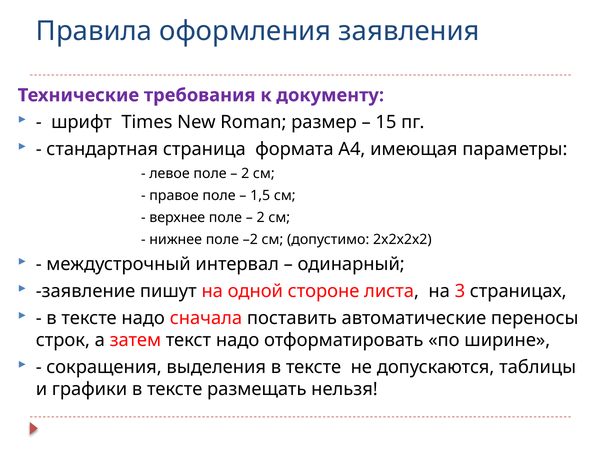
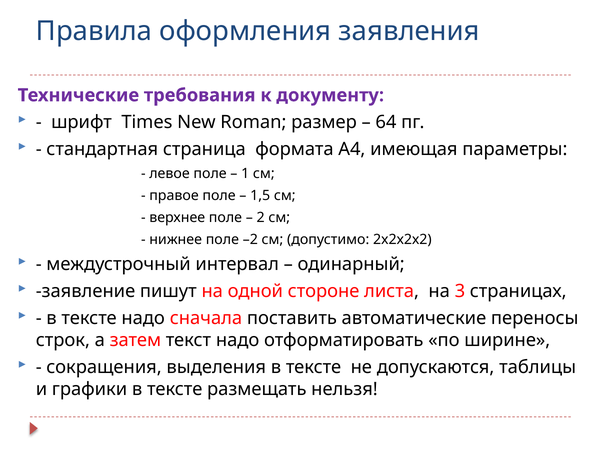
15: 15 -> 64
2 at (245, 174): 2 -> 1
